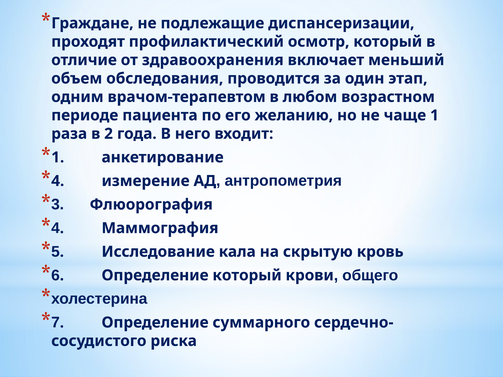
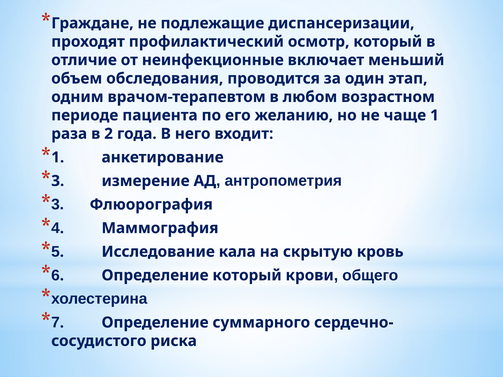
здравоохранения: здравоохранения -> неинфекционные
4: 4 -> 3
